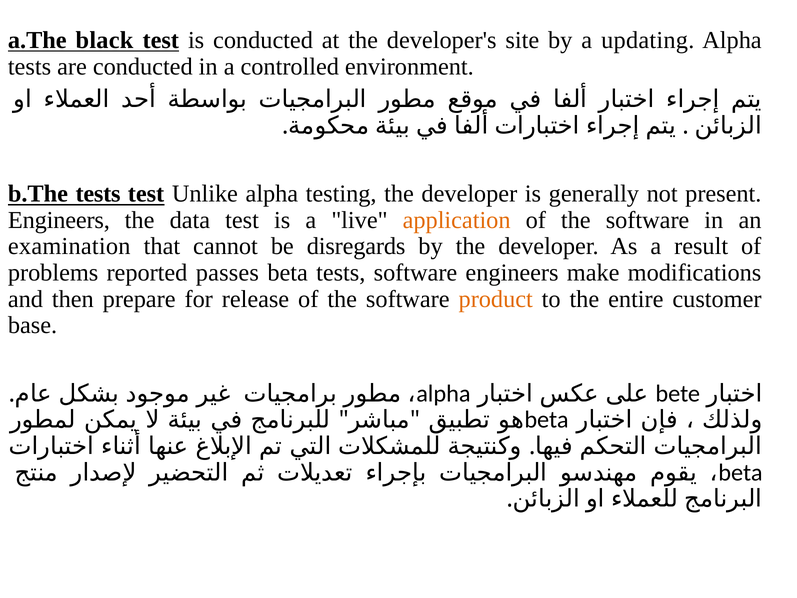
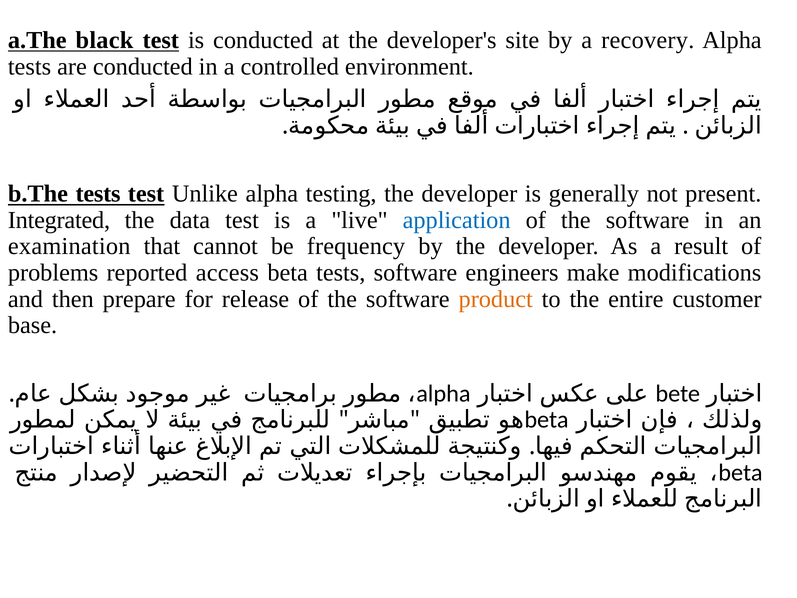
updating: updating -> recovery
Engineers at (59, 220): Engineers -> Integrated
application colour: orange -> blue
disregards: disregards -> frequency
passes: passes -> access
